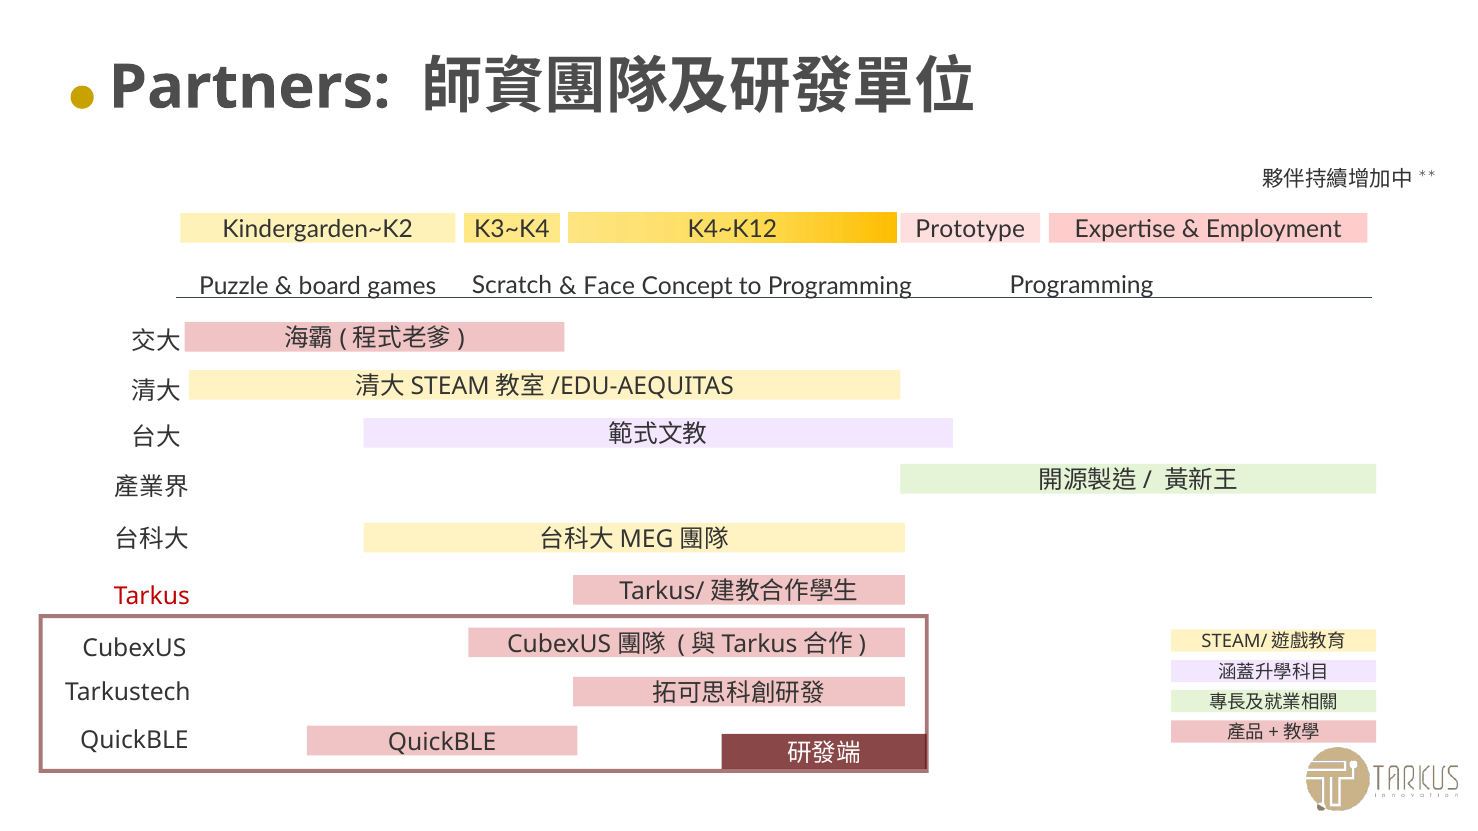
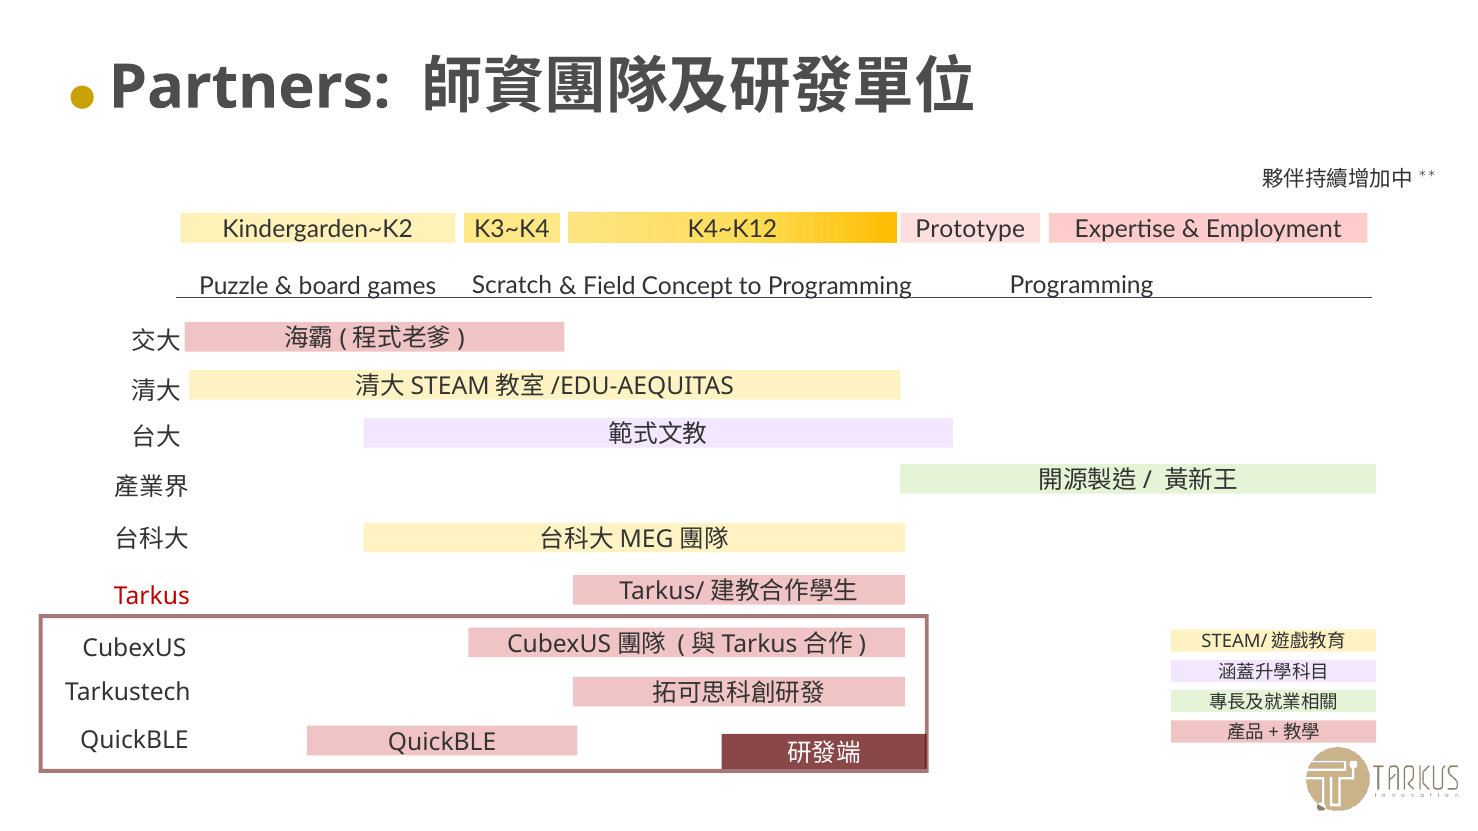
Face: Face -> Field
